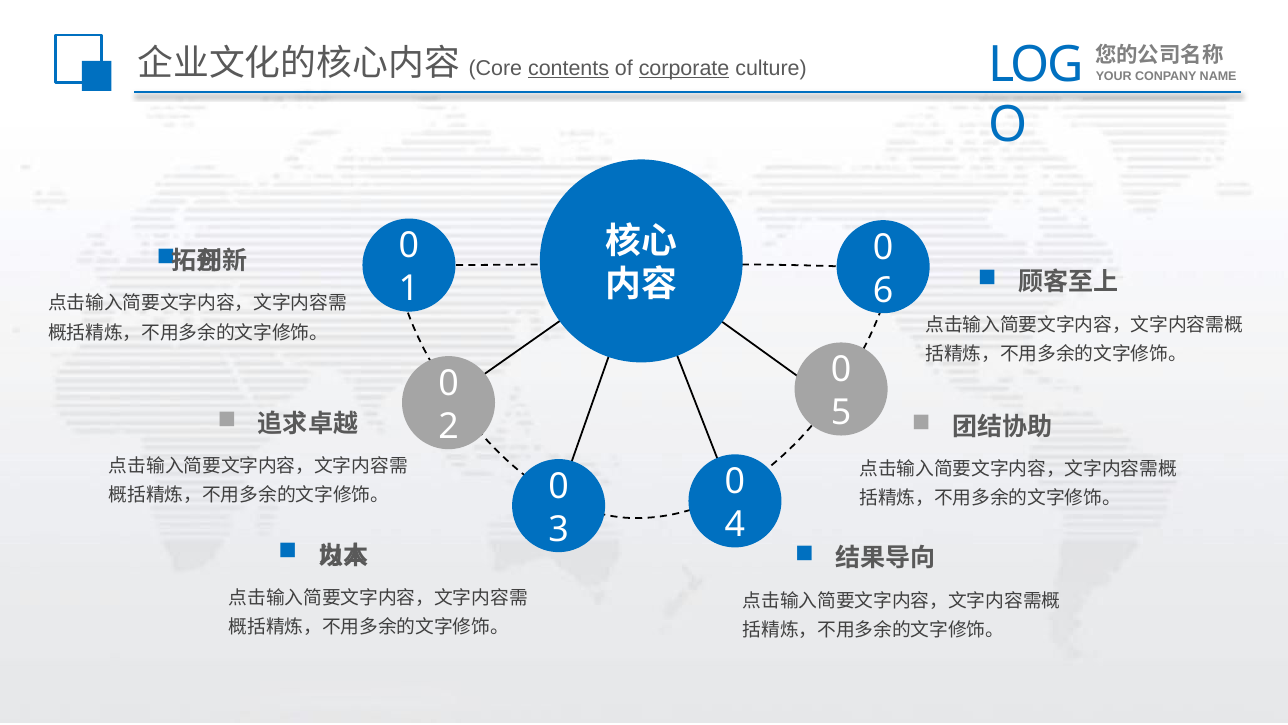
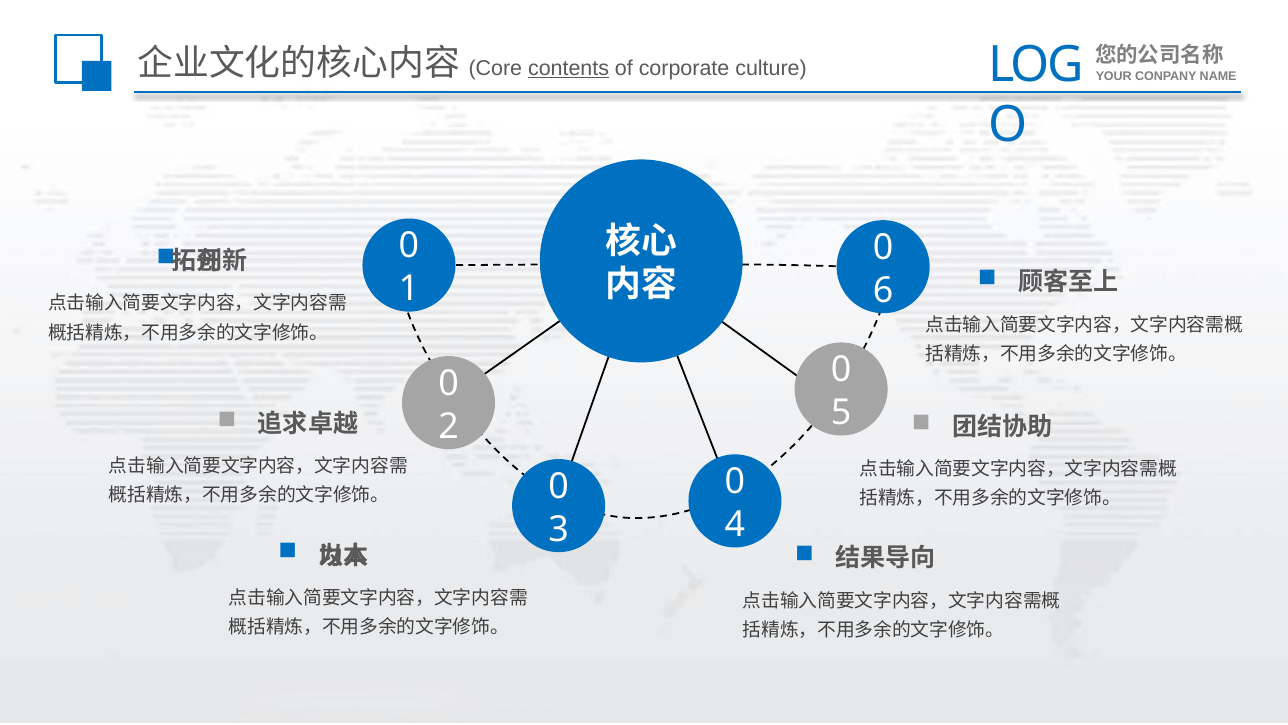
corporate underline: present -> none
